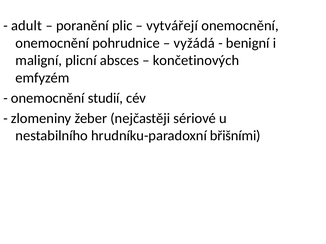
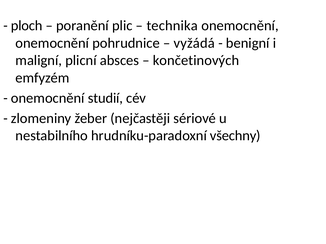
adult: adult -> ploch
vytvářejí: vytvářejí -> technika
břišními: břišními -> všechny
